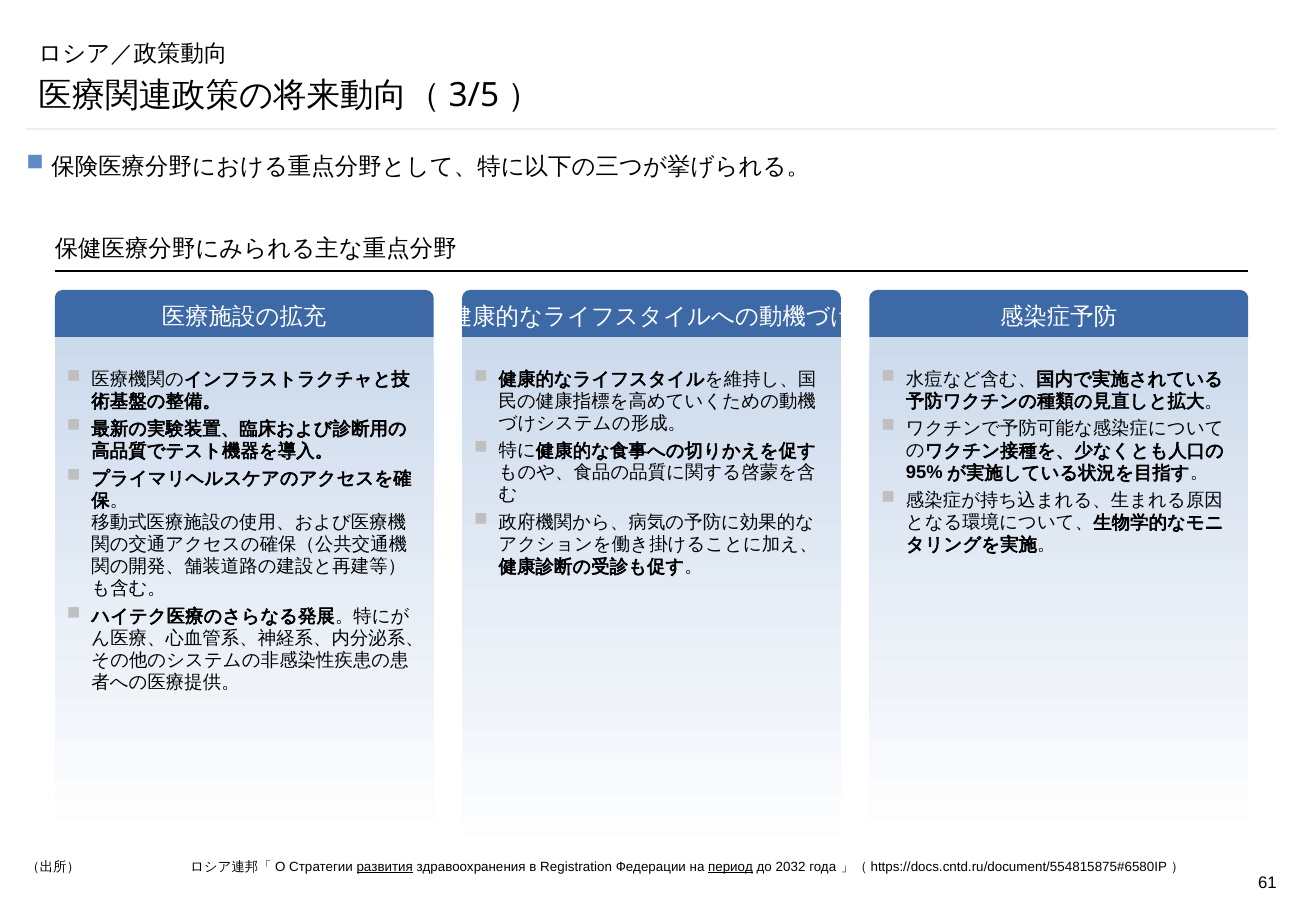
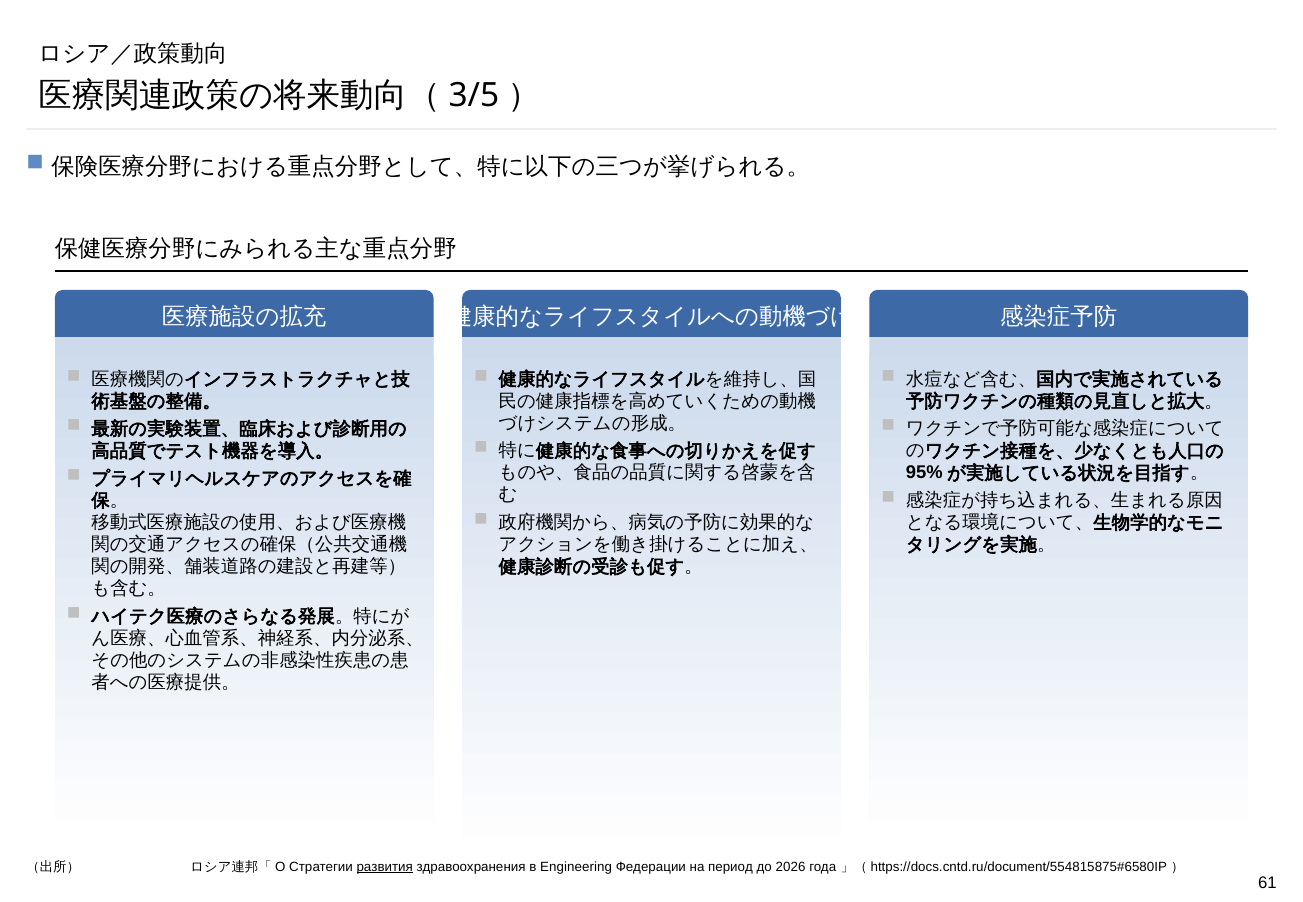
Registration: Registration -> Engineering
период underline: present -> none
2032: 2032 -> 2026
